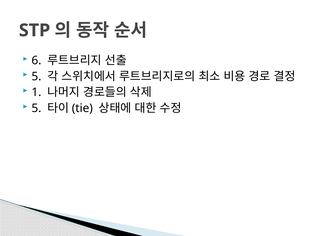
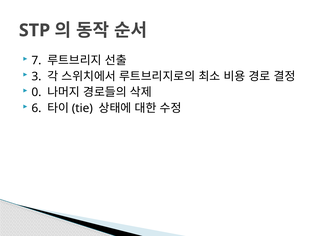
6: 6 -> 7
5 at (36, 76): 5 -> 3
1: 1 -> 0
5 at (36, 108): 5 -> 6
